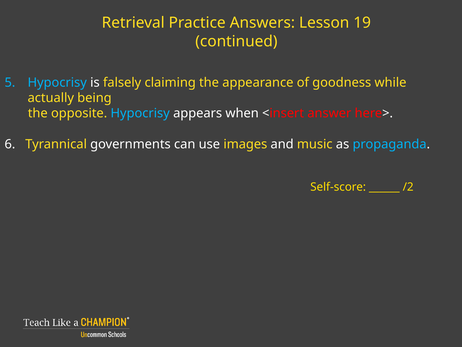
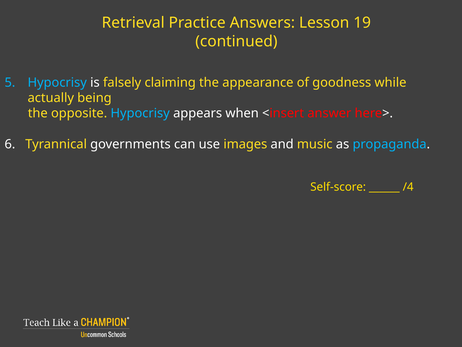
/2: /2 -> /4
